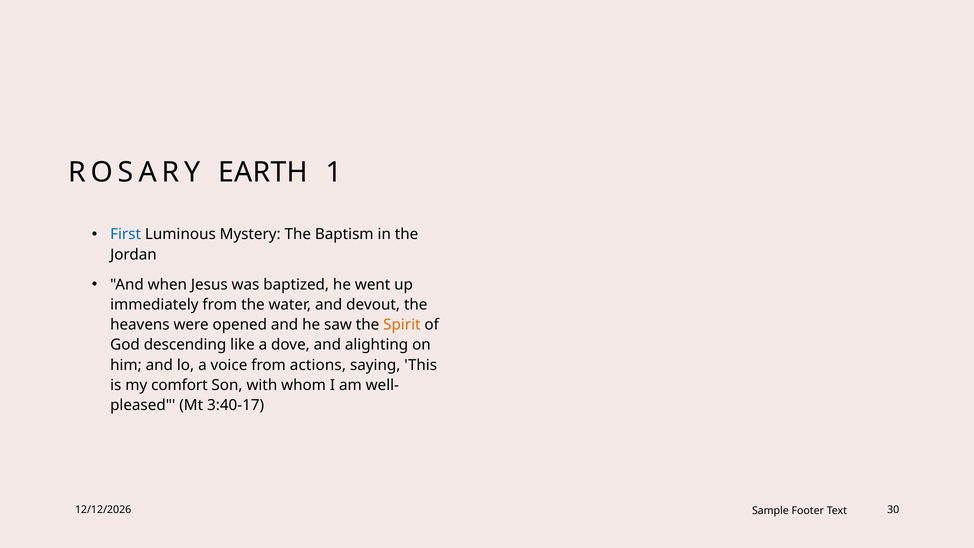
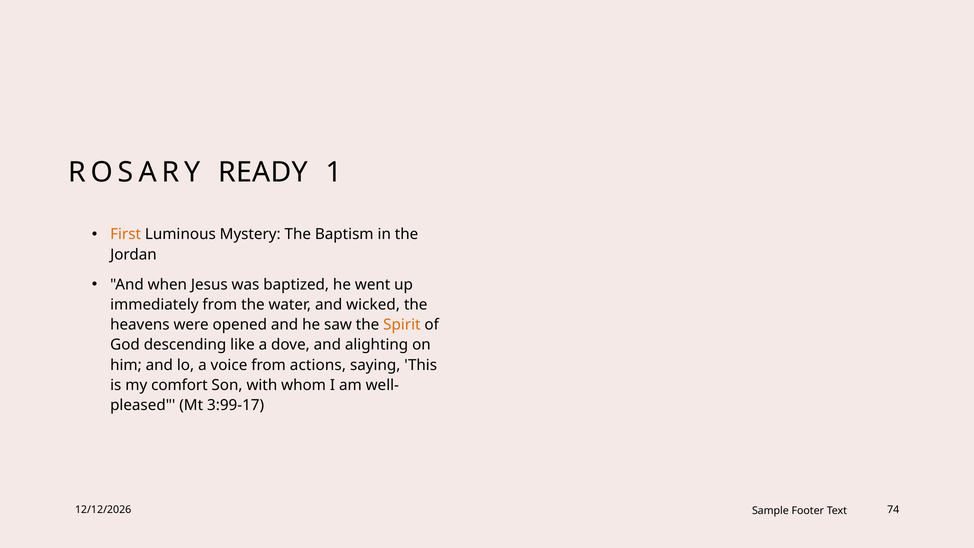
EARTH: EARTH -> READY
First colour: blue -> orange
devout: devout -> wicked
3:40-17: 3:40-17 -> 3:99-17
30: 30 -> 74
